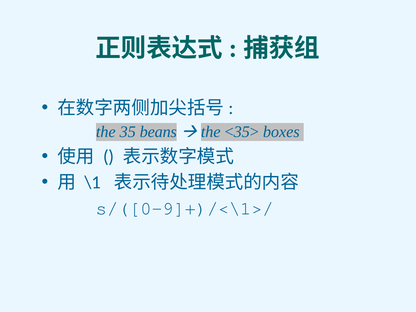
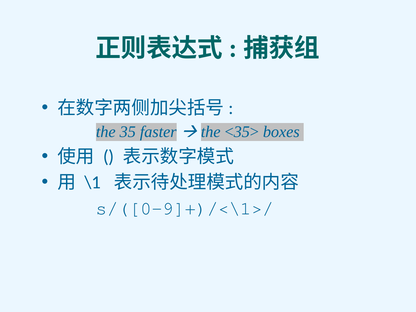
beans: beans -> faster
